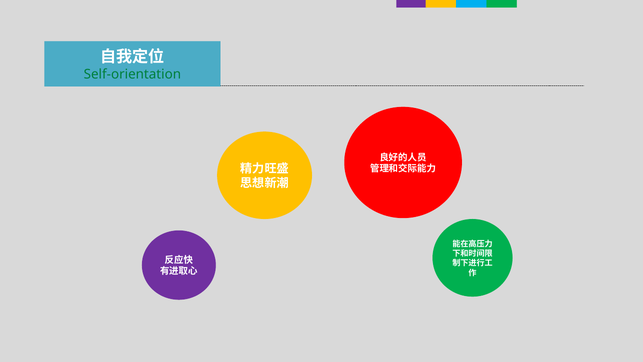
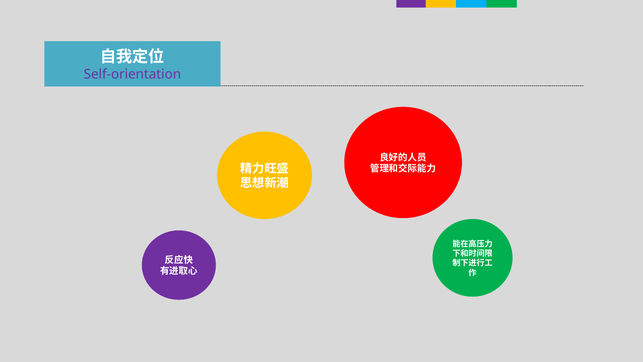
Self-orientation colour: green -> purple
